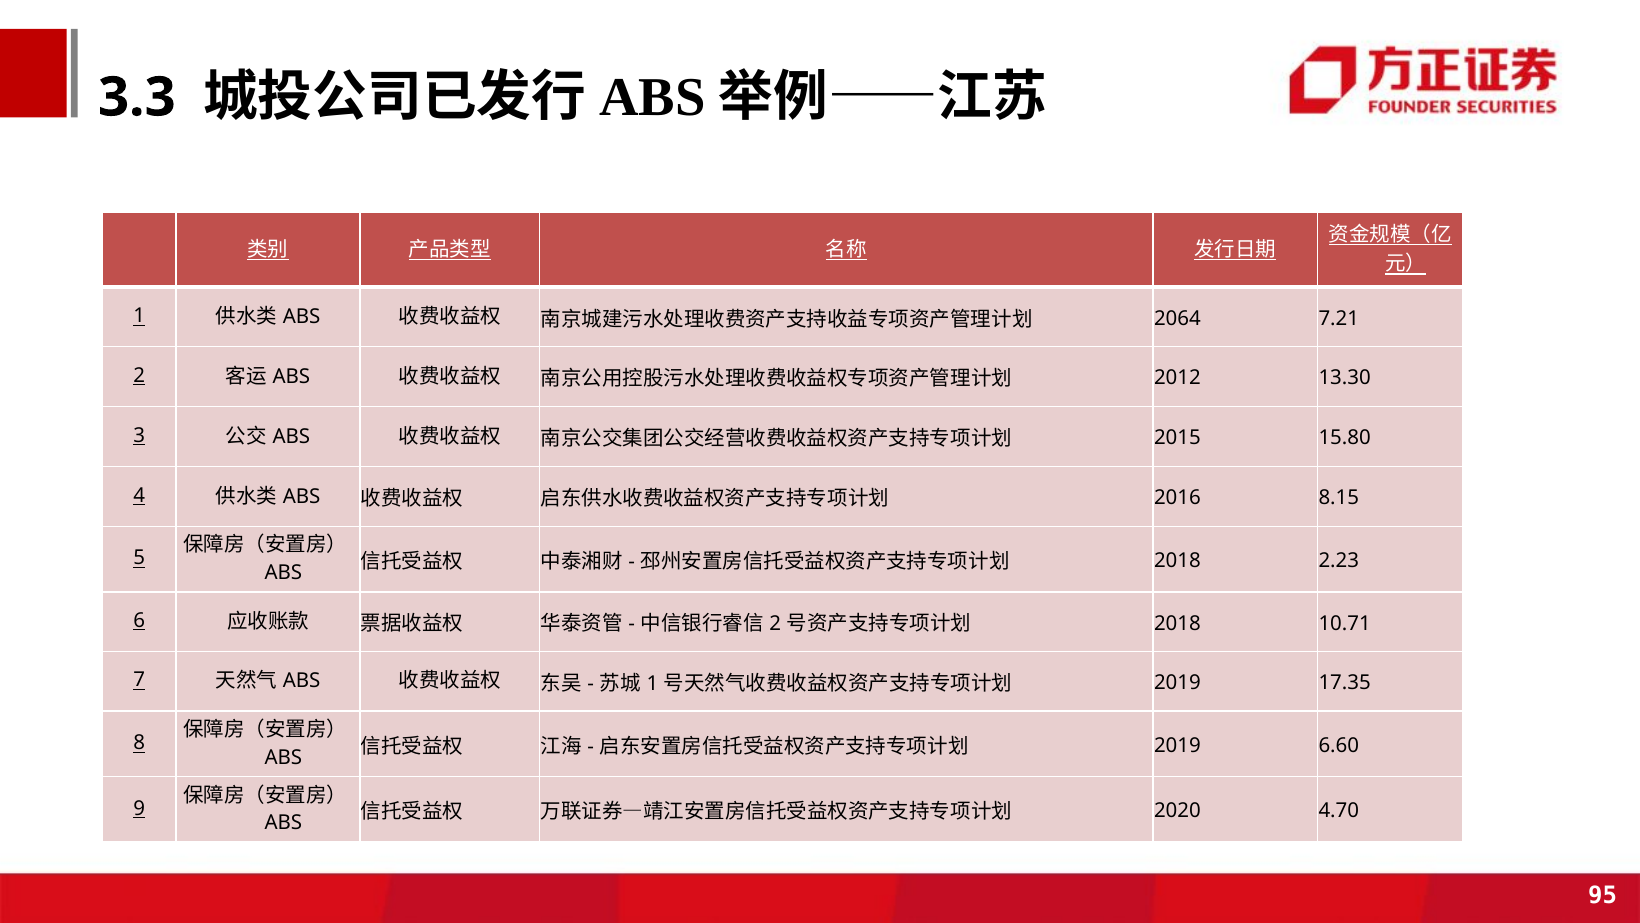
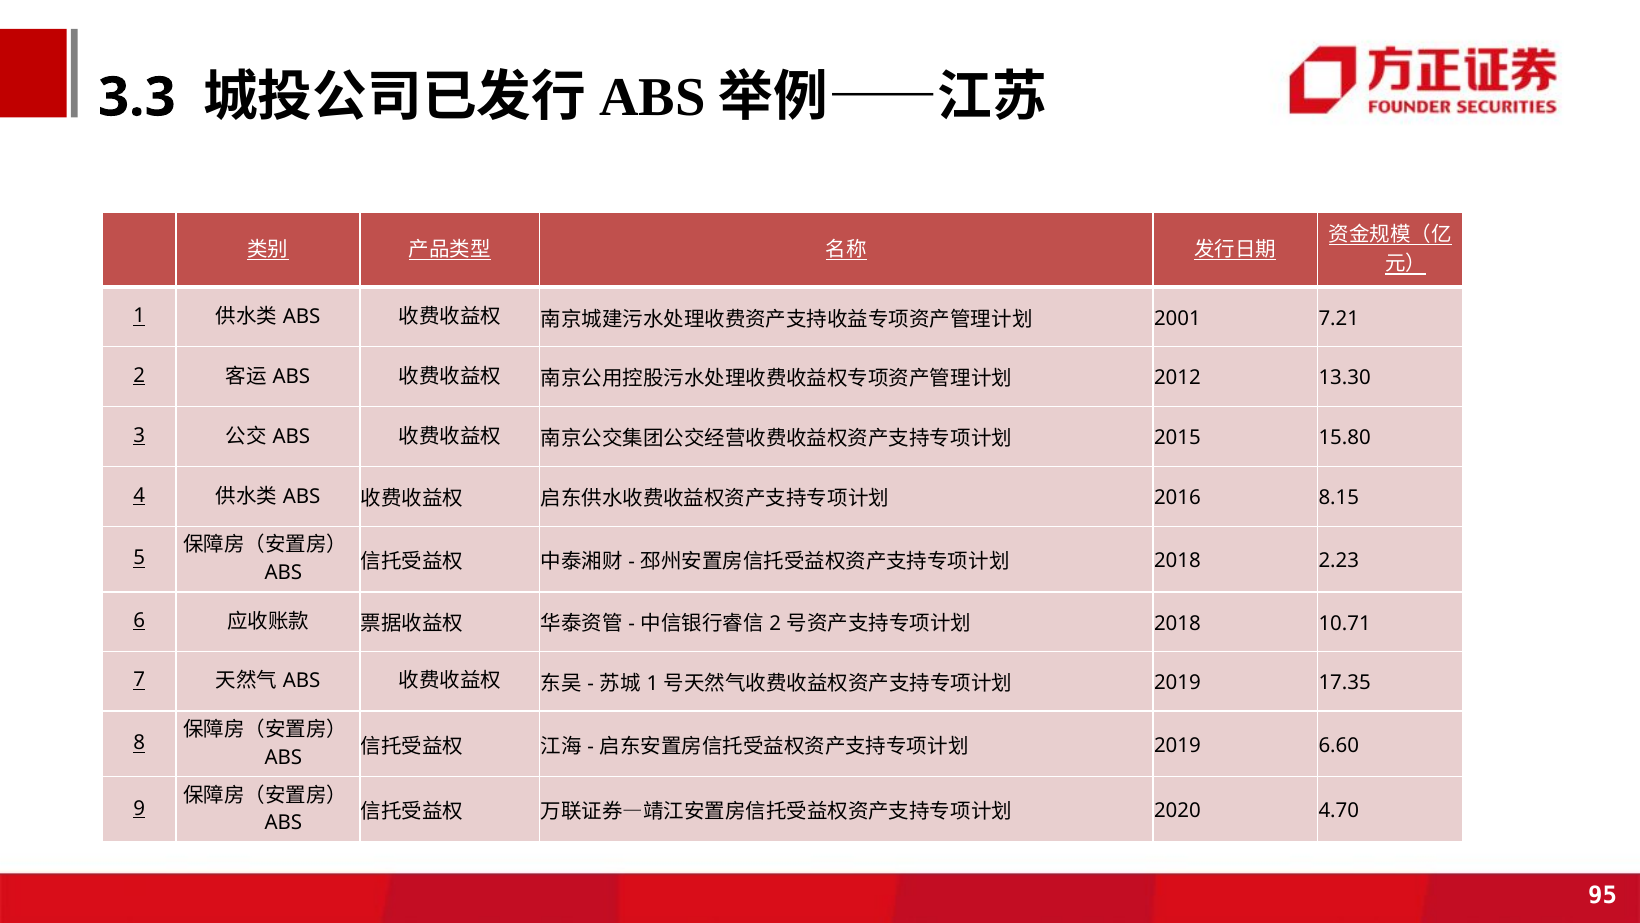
2064: 2064 -> 2001
